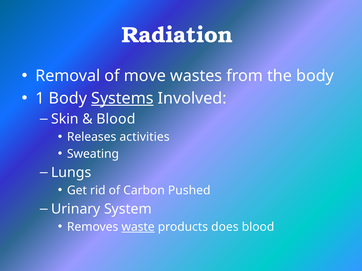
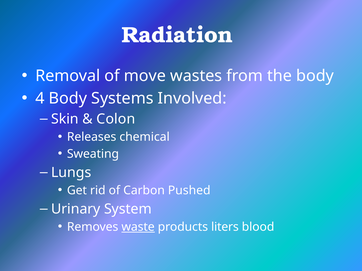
1: 1 -> 4
Systems underline: present -> none
Blood at (116, 119): Blood -> Colon
activities: activities -> chemical
does: does -> liters
